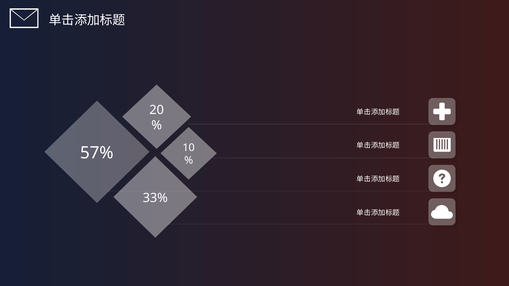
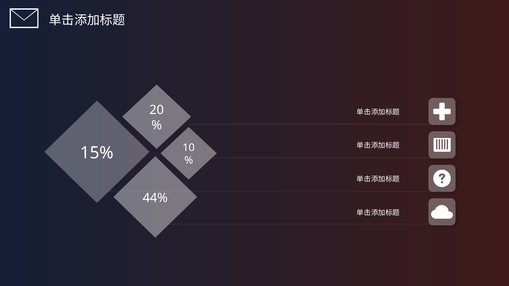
57%: 57% -> 15%
33%: 33% -> 44%
